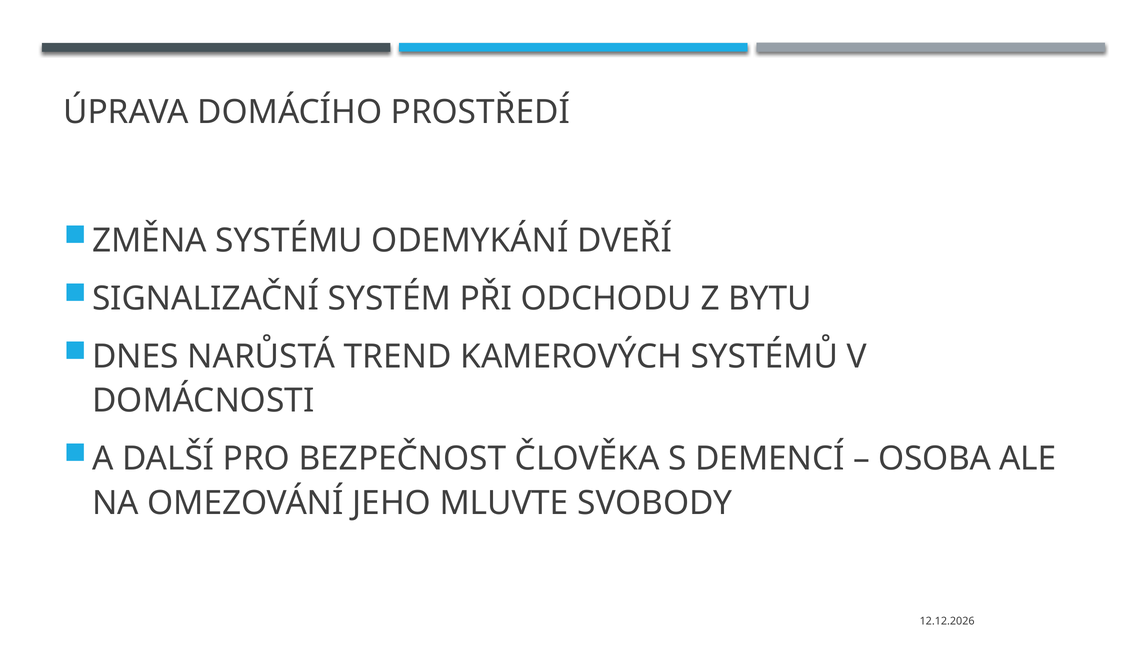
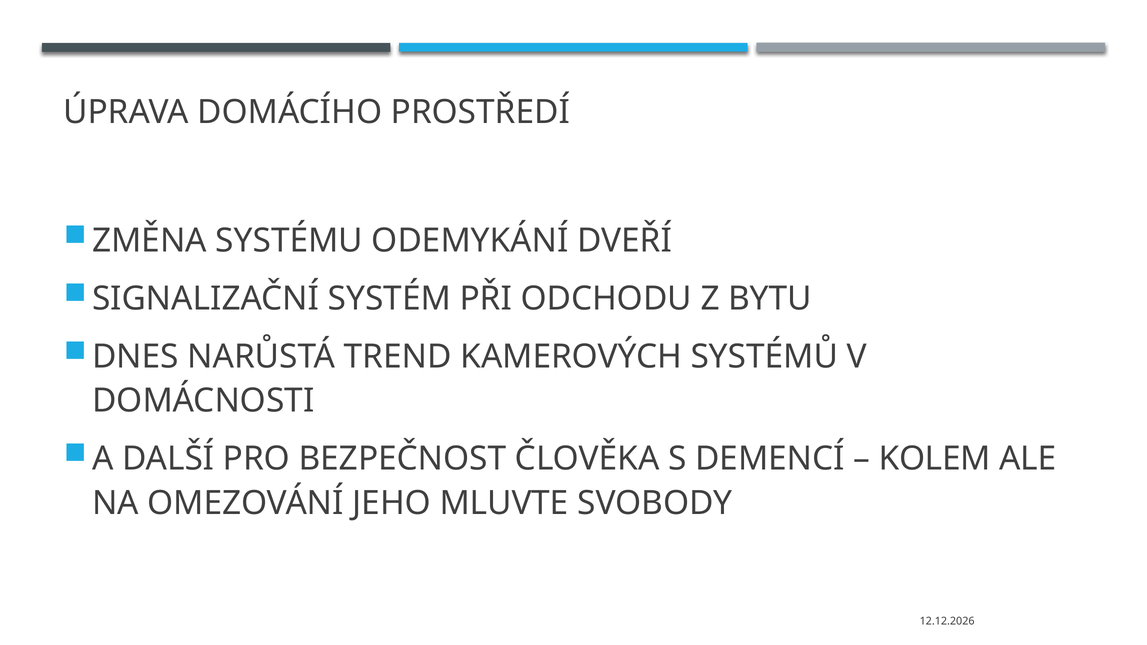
OSOBA: OSOBA -> KOLEM
